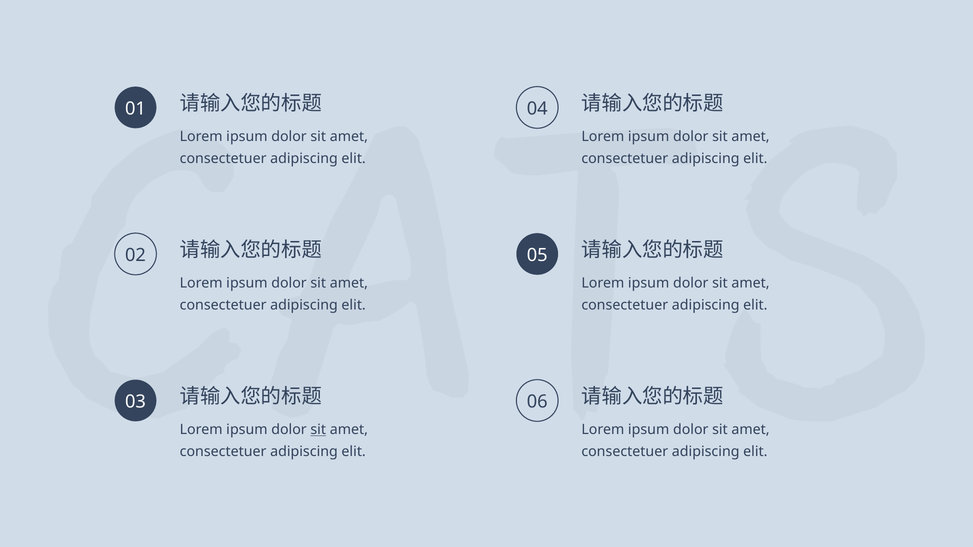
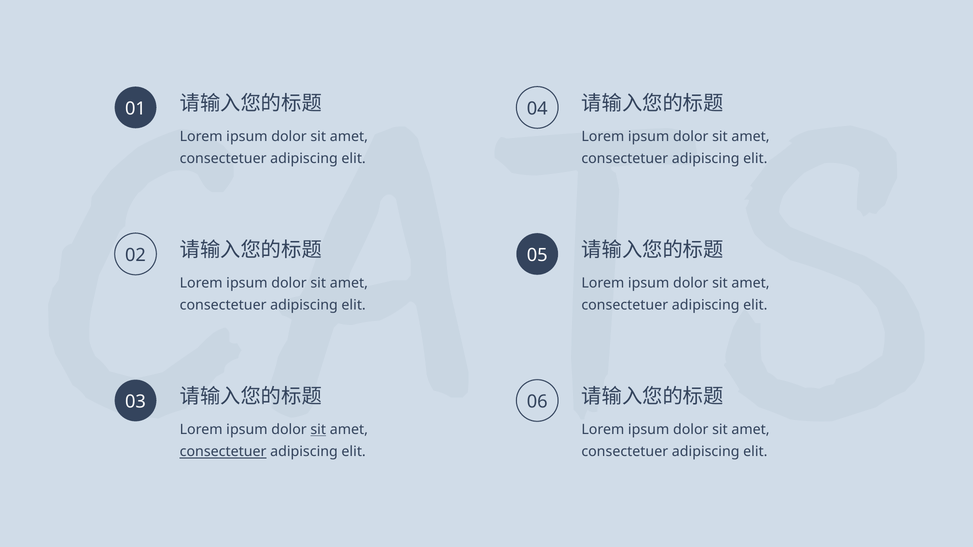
consectetuer at (223, 452) underline: none -> present
